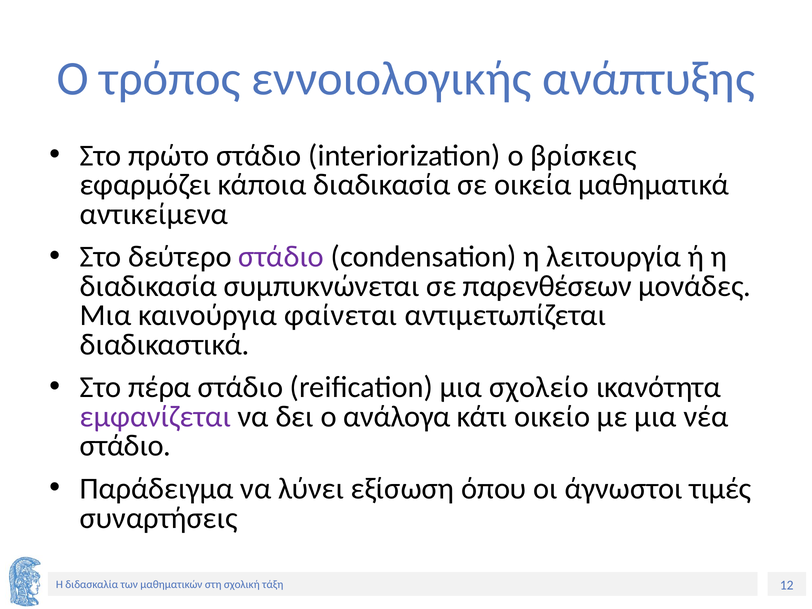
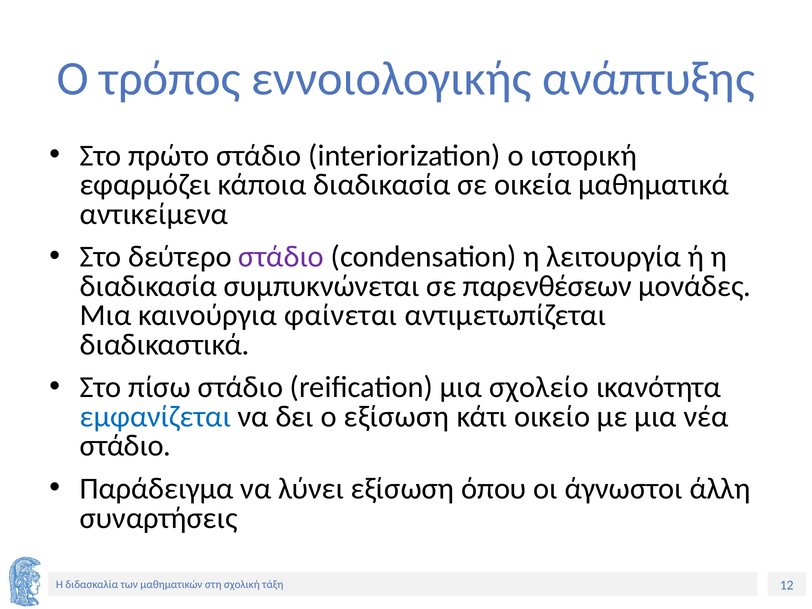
βρίσκεις: βρίσκεις -> ιστορική
πέρα: πέρα -> πίσω
εμφανίζεται colour: purple -> blue
ο ανάλογα: ανάλογα -> εξίσωση
τιμές: τιμές -> άλλη
